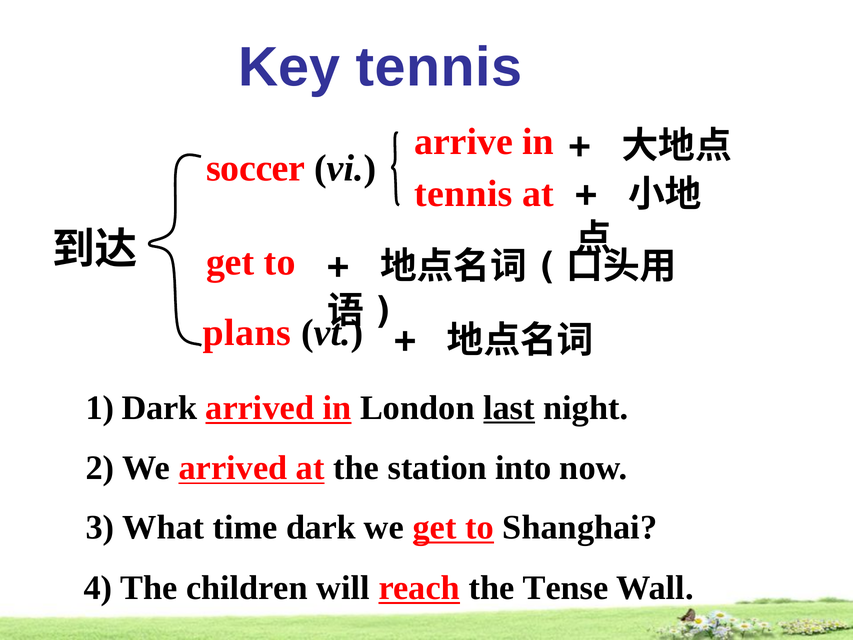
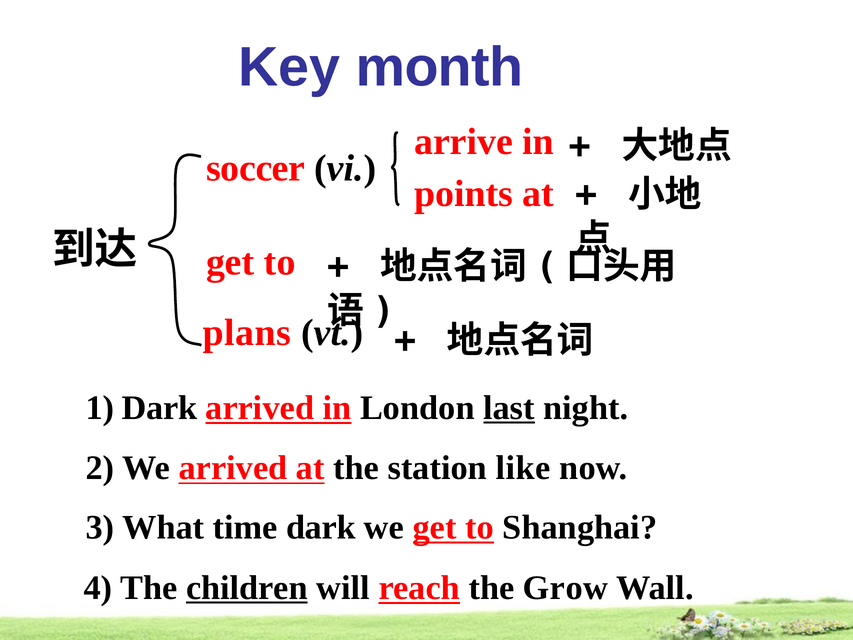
Key tennis: tennis -> month
tennis at (463, 194): tennis -> points
into: into -> like
children underline: none -> present
Tense: Tense -> Grow
